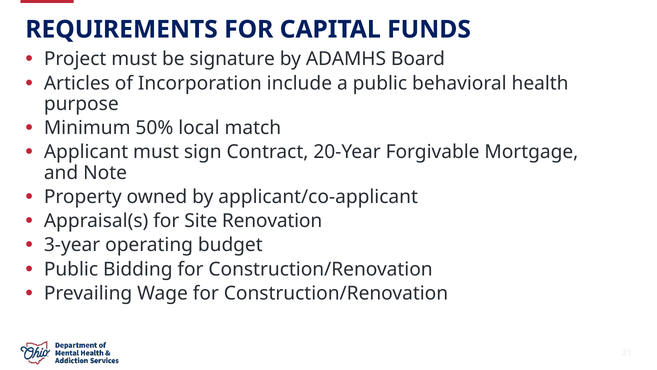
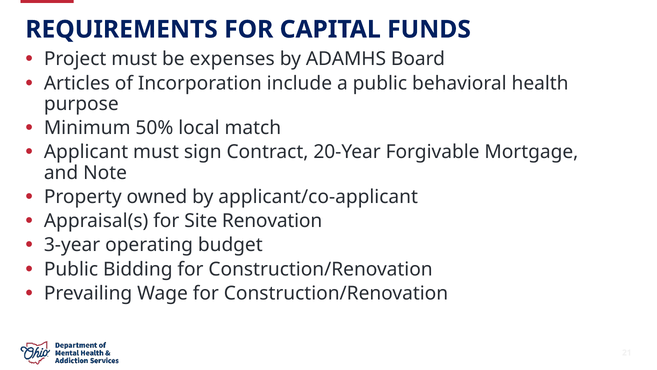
signature: signature -> expenses
